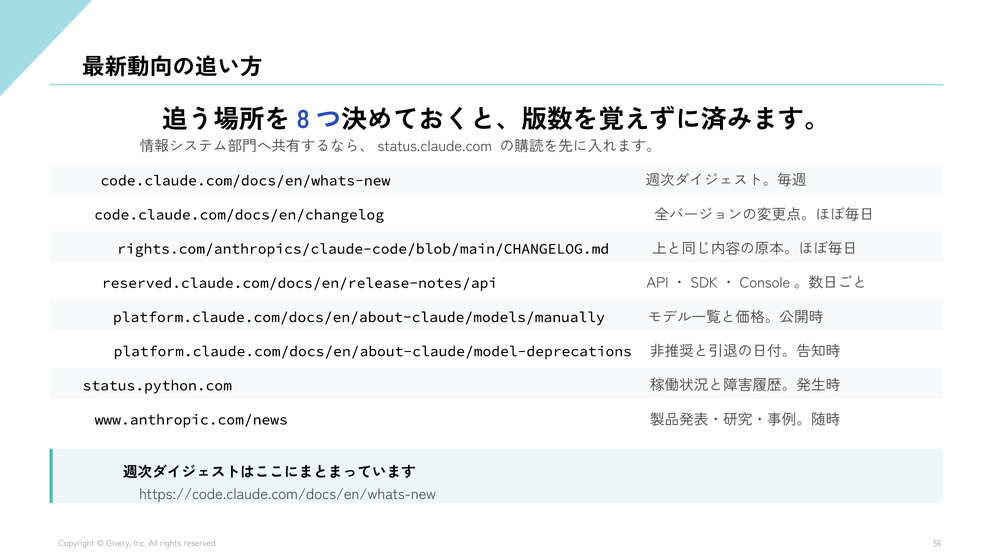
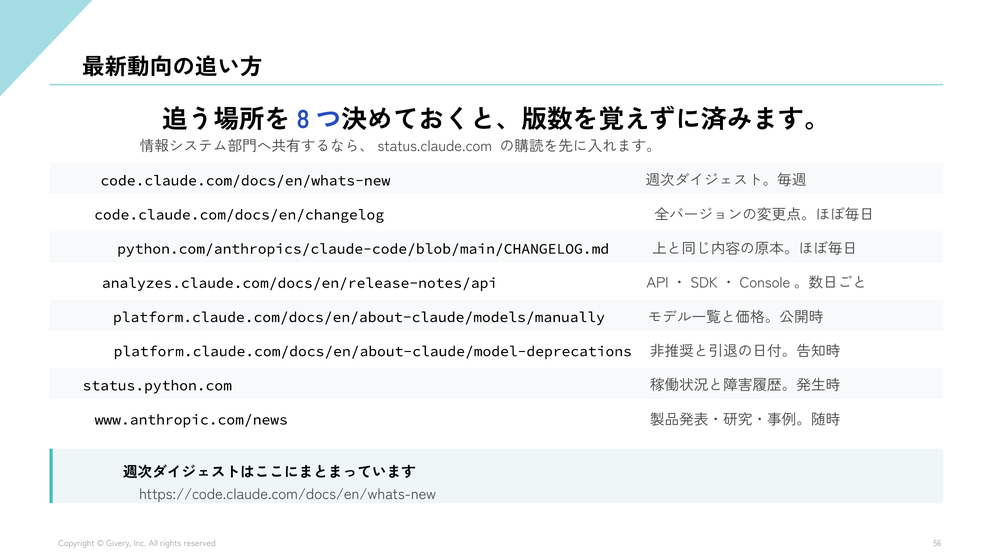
rights.com/anthropics/claude-code/blob/main/CHANGELOG.md: rights.com/anthropics/claude-code/blob/main/CHANGELOG.md -> python.com/anthropics/claude-code/blob/main/CHANGELOG.md
reserved.claude.com/docs/en/release-notes/api: reserved.claude.com/docs/en/release-notes/api -> analyzes.claude.com/docs/en/release-notes/api
